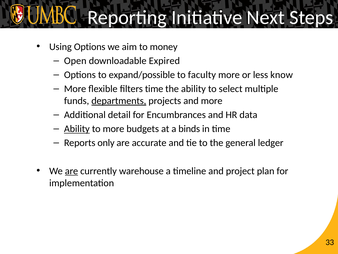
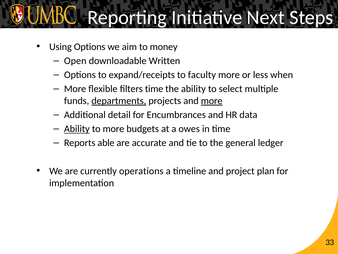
Expired: Expired -> Written
expand/possible: expand/possible -> expand/receipts
know: know -> when
more at (212, 101) underline: none -> present
binds: binds -> owes
only: only -> able
are at (71, 171) underline: present -> none
warehouse: warehouse -> operations
